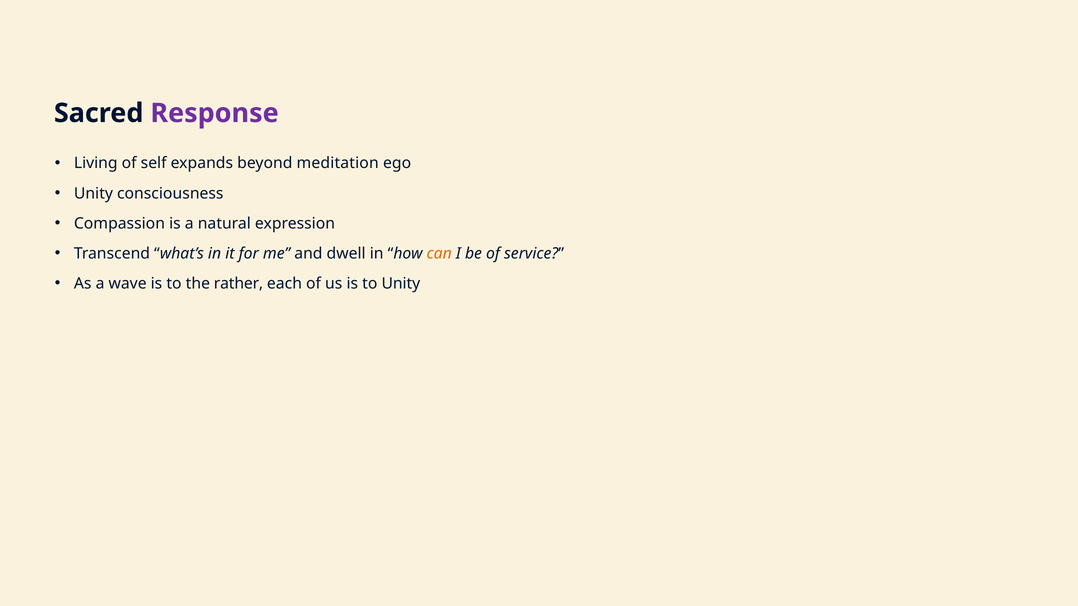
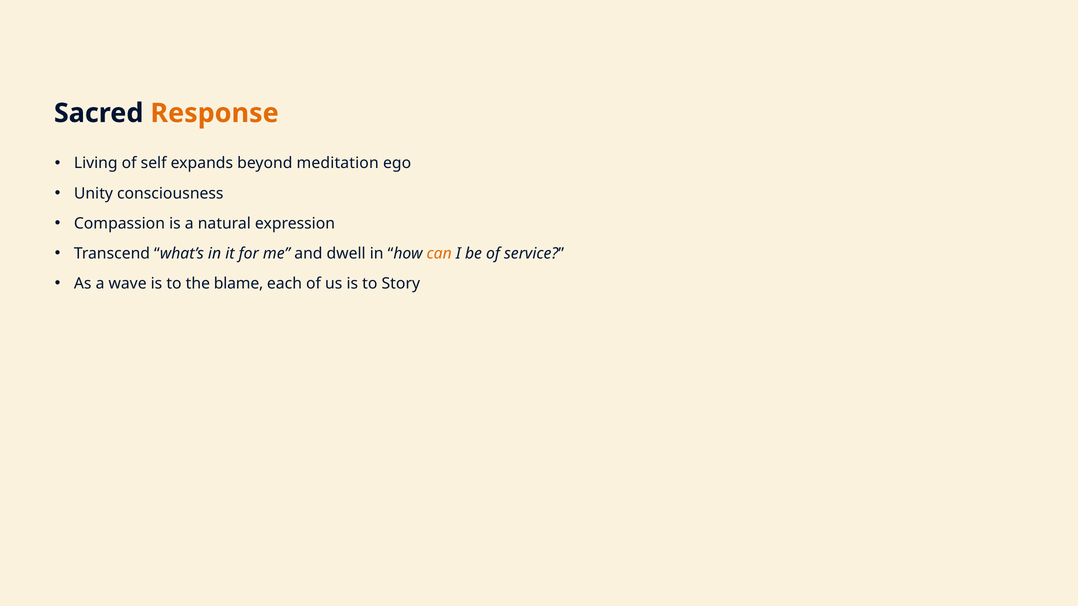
Response colour: purple -> orange
rather: rather -> blame
to Unity: Unity -> Story
